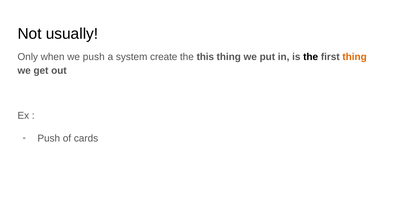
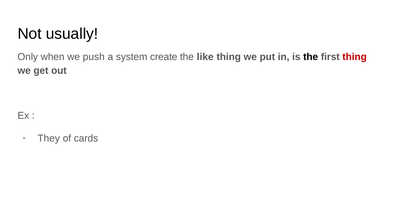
this: this -> like
thing at (355, 57) colour: orange -> red
Push at (49, 138): Push -> They
